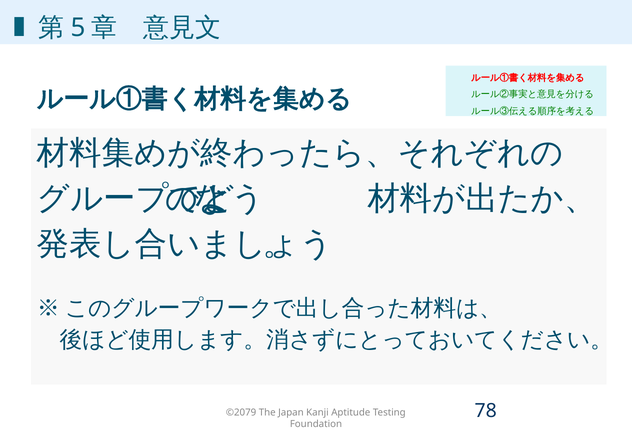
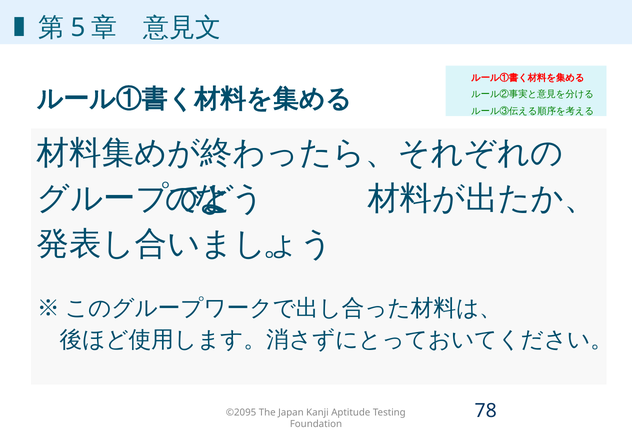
©2079: ©2079 -> ©2095
